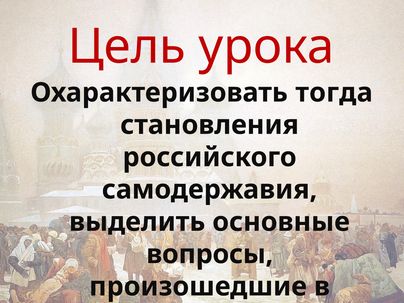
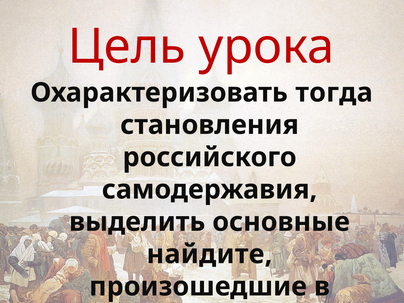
вопросы: вопросы -> найдите
